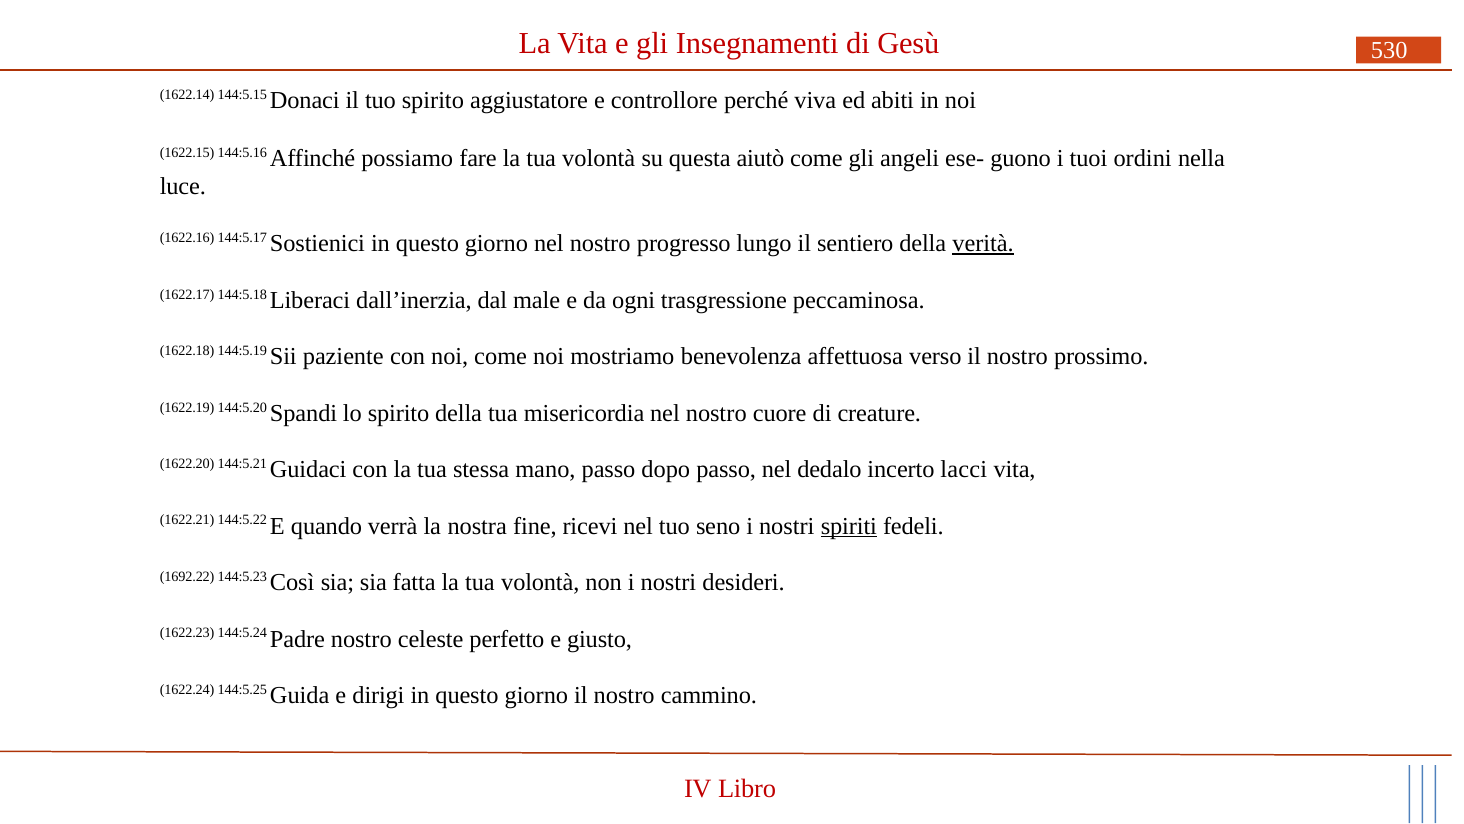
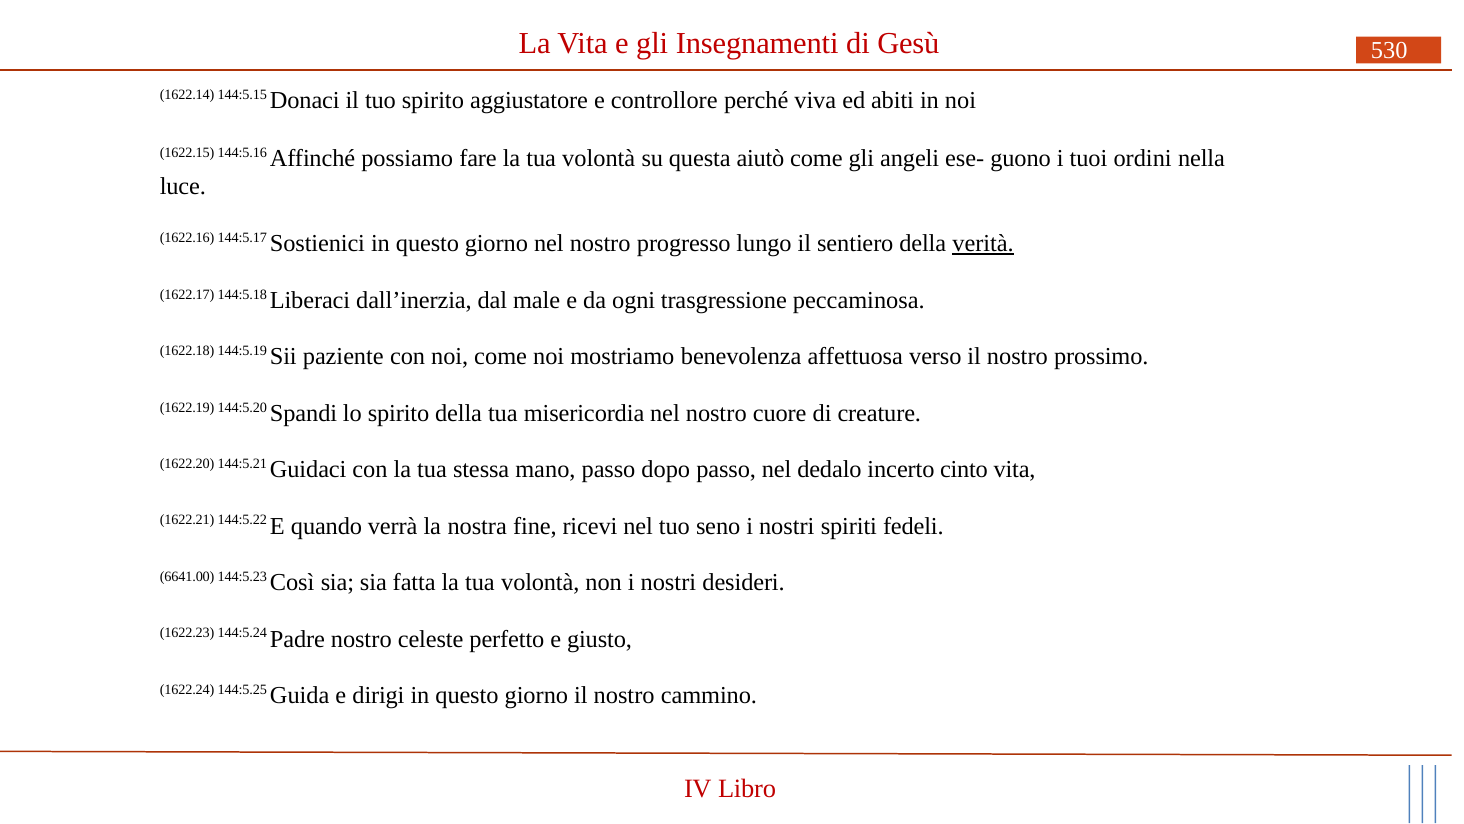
lacci: lacci -> cinto
spiriti underline: present -> none
1692.22: 1692.22 -> 6641.00
